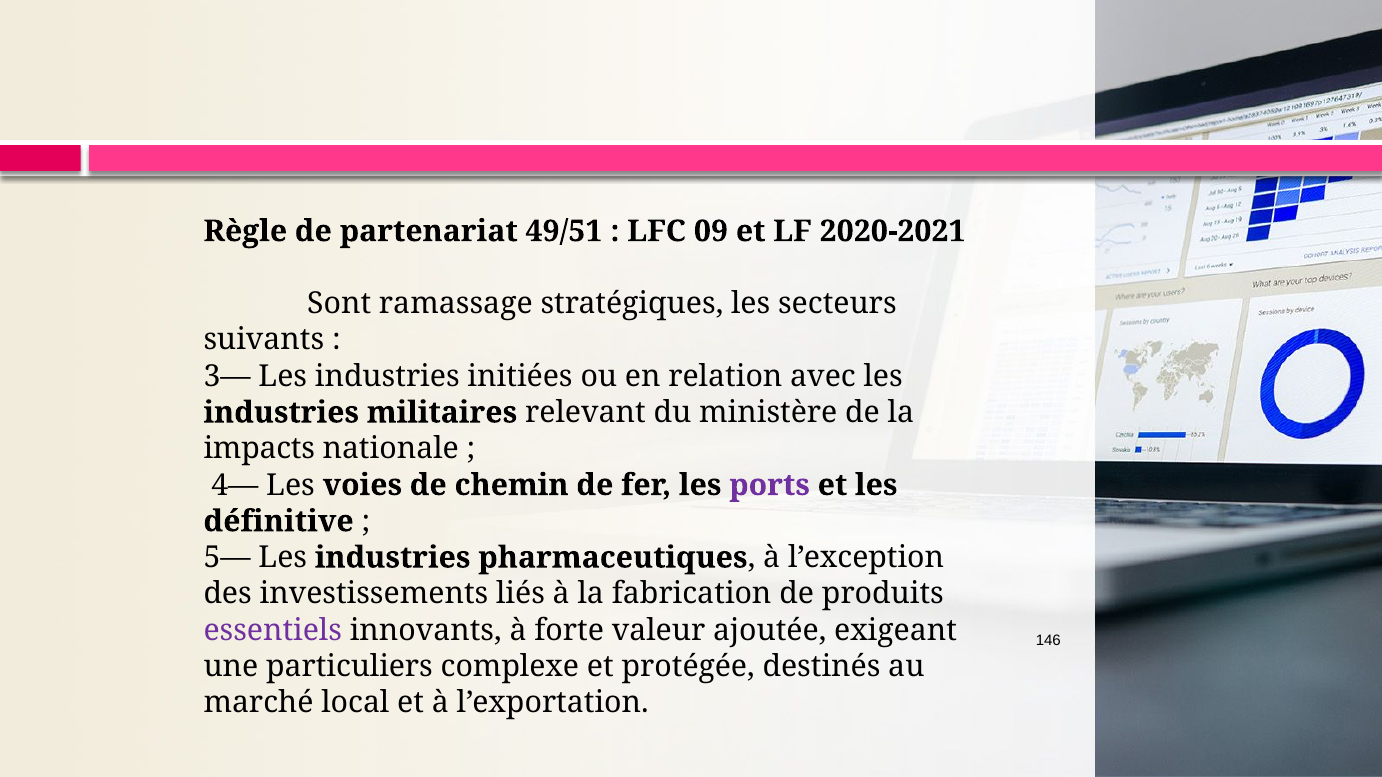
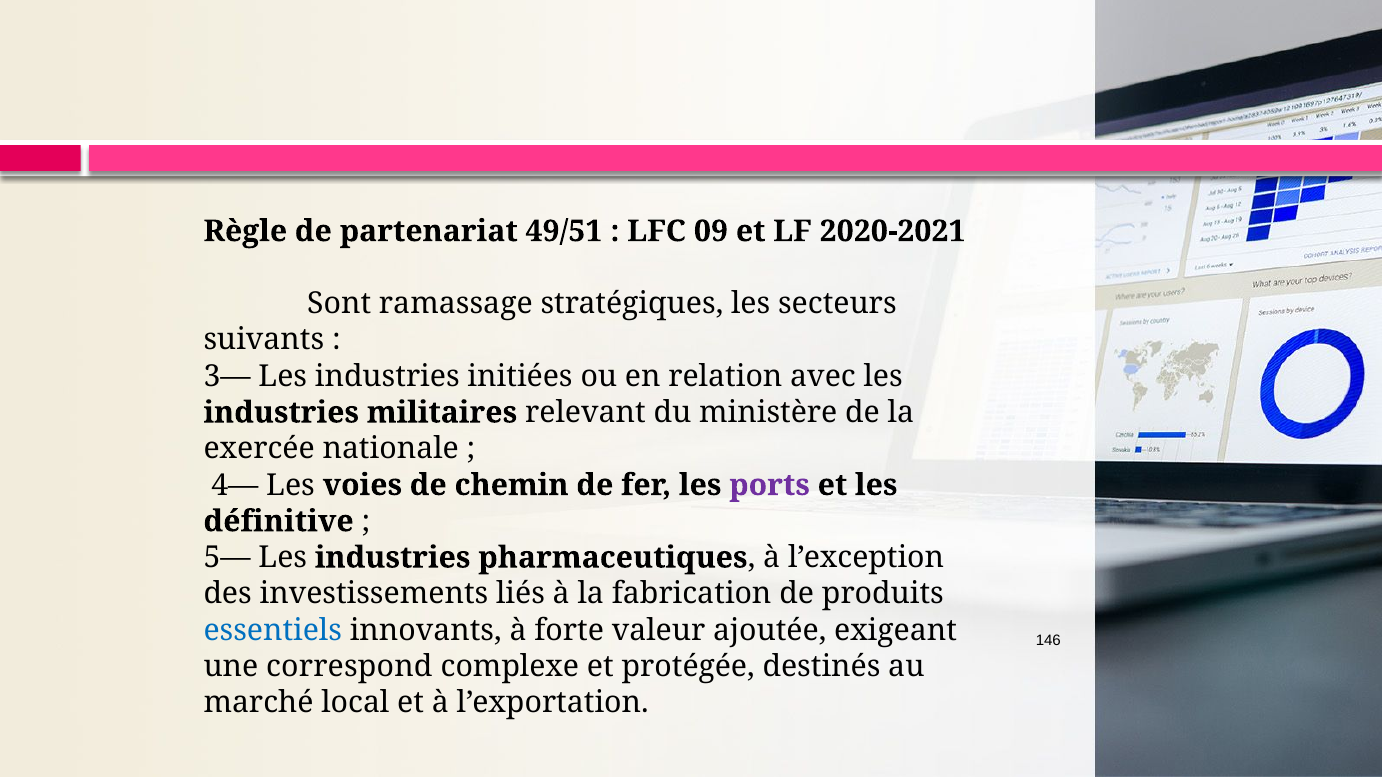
impacts: impacts -> exercée
essentiels colour: purple -> blue
particuliers: particuliers -> correspond
